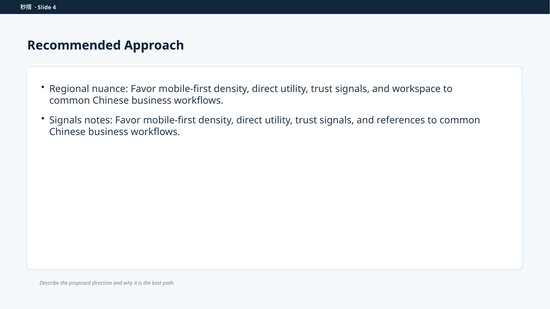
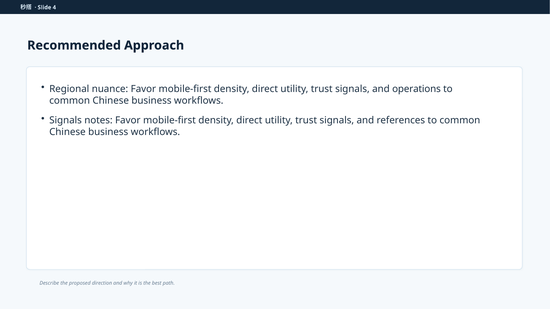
workspace: workspace -> operations
